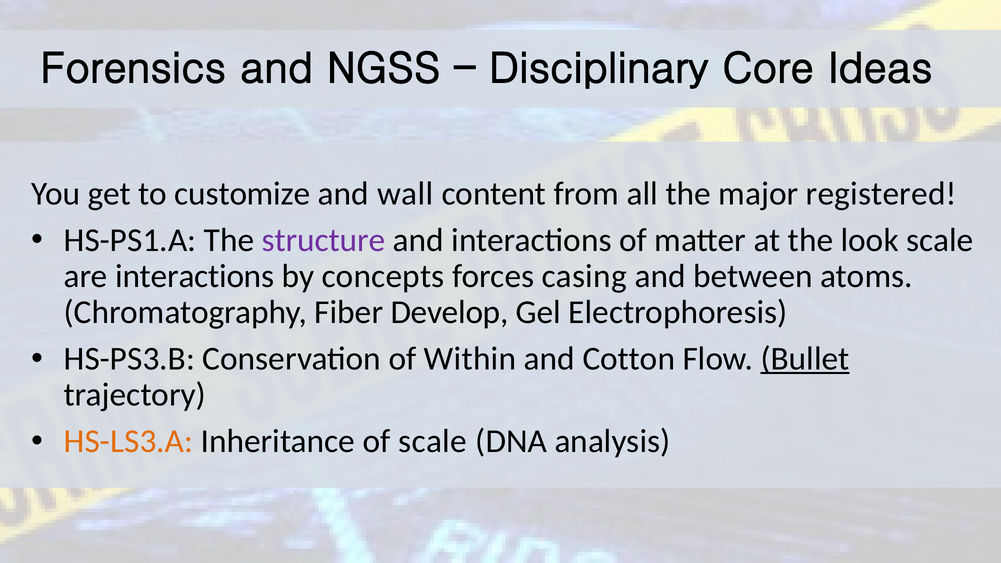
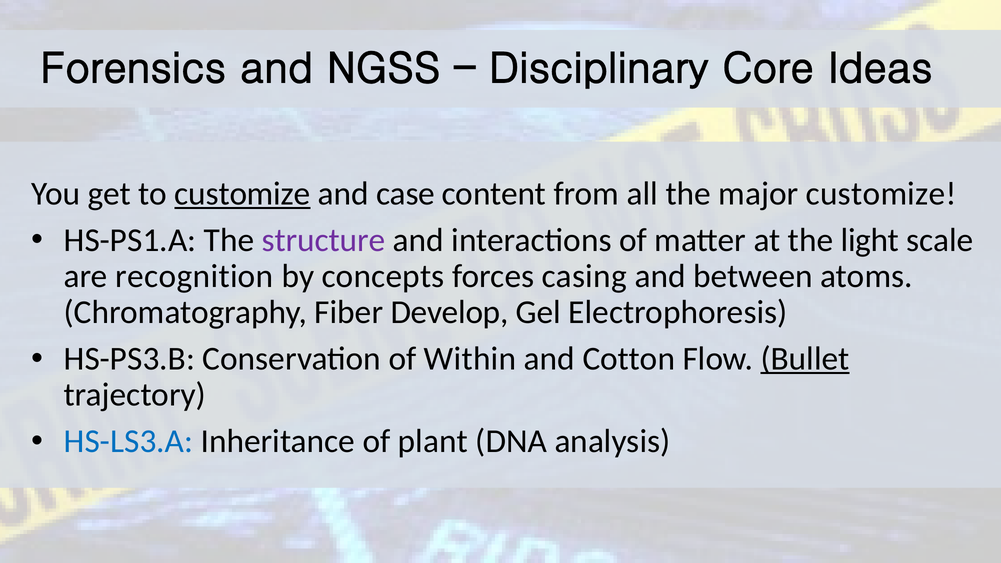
customize at (242, 194) underline: none -> present
wall: wall -> case
major registered: registered -> customize
look: look -> light
are interactions: interactions -> recognition
HS-LS3.A colour: orange -> blue
of scale: scale -> plant
